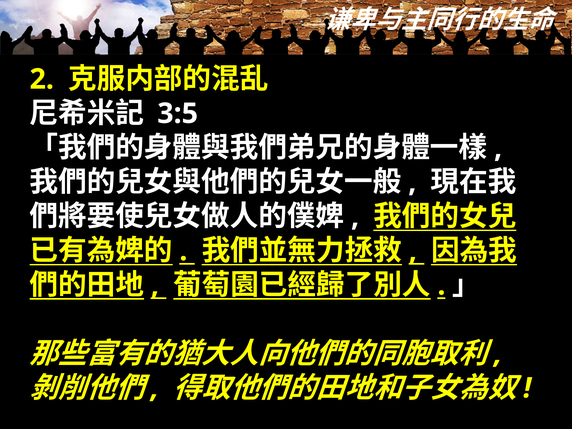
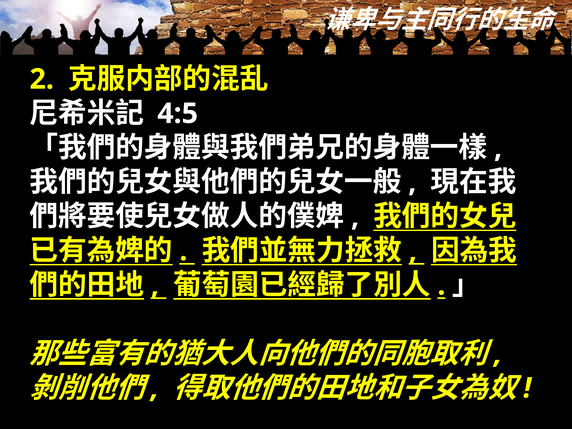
3:5: 3:5 -> 4:5
